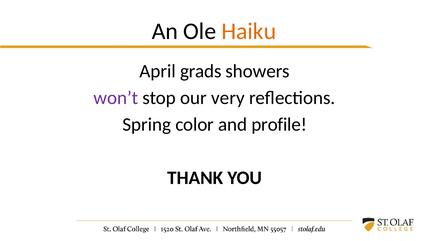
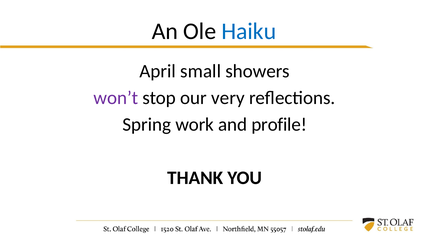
Haiku colour: orange -> blue
grads: grads -> small
color: color -> work
